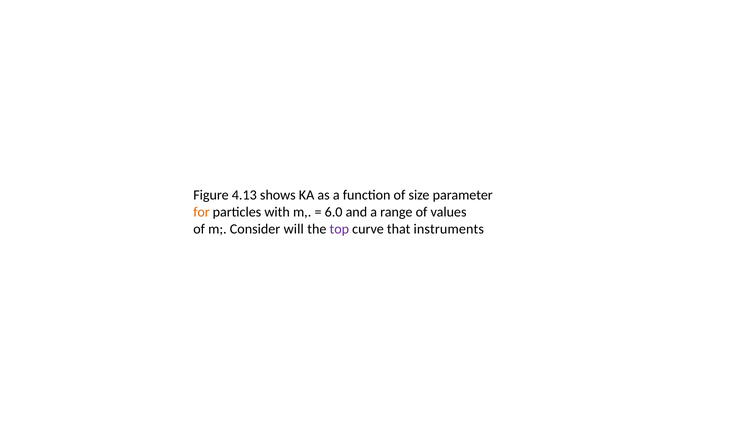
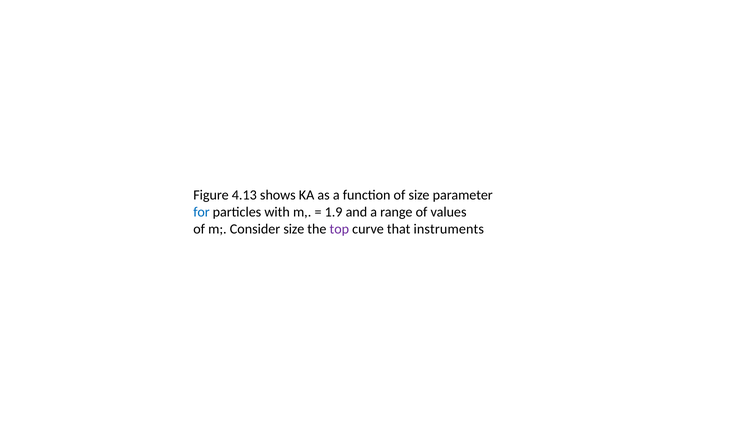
for colour: orange -> blue
6.0: 6.0 -> 1.9
Consider will: will -> size
